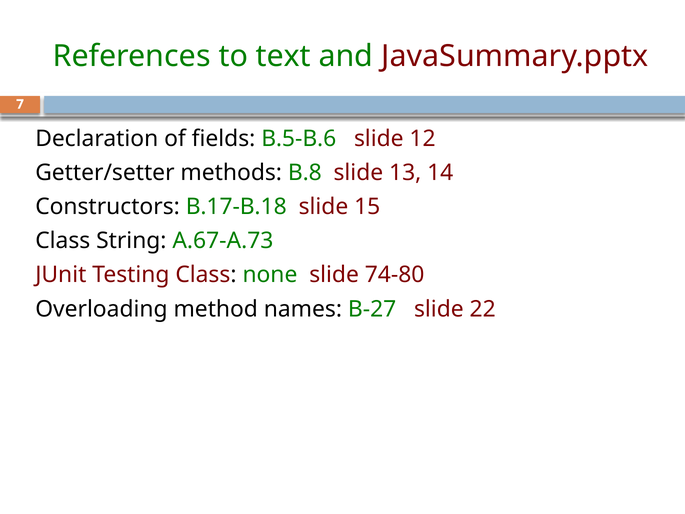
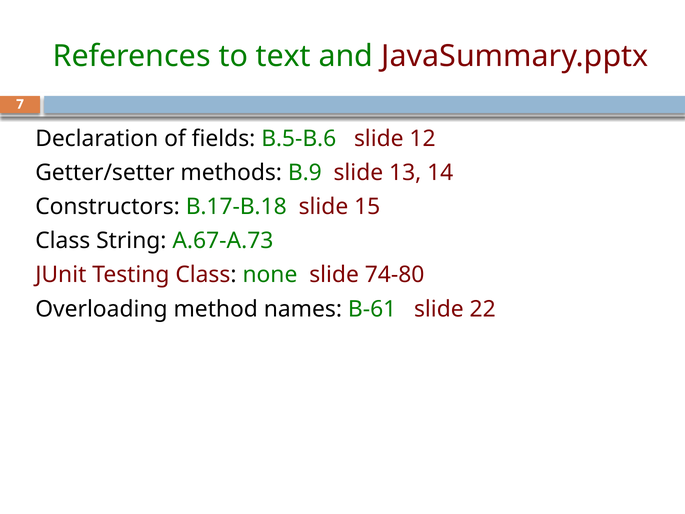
B.8: B.8 -> B.9
B-27: B-27 -> B-61
